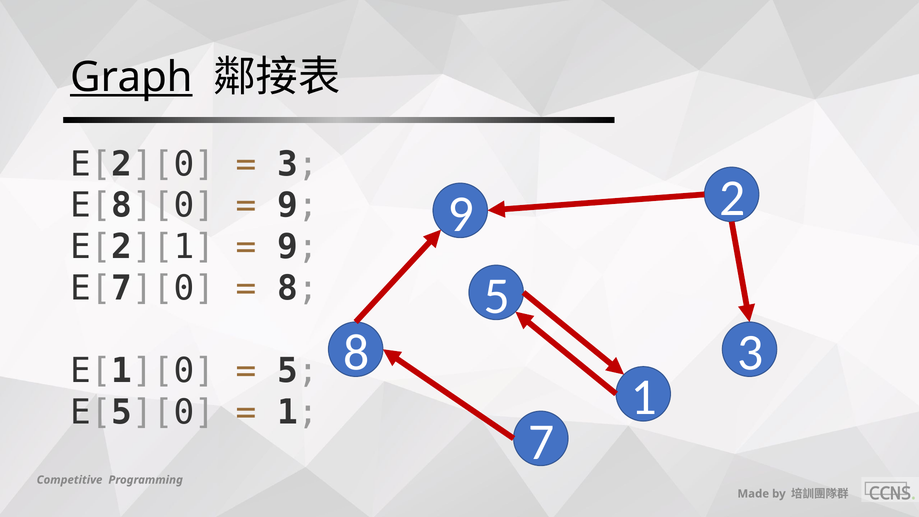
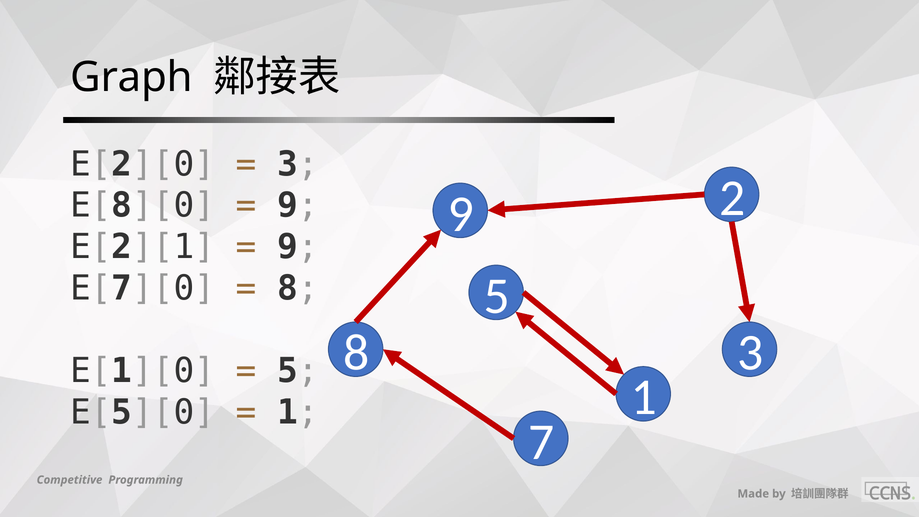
Graph underline: present -> none
